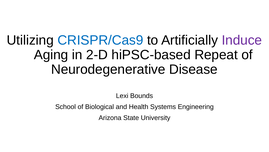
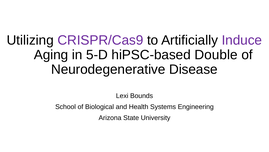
CRISPR/Cas9 colour: blue -> purple
2-D: 2-D -> 5-D
Repeat: Repeat -> Double
